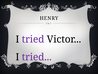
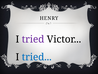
tried at (37, 57) colour: purple -> blue
